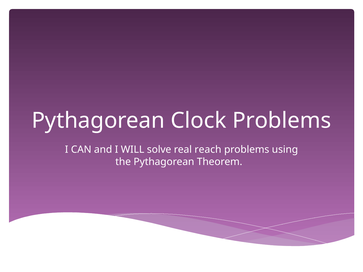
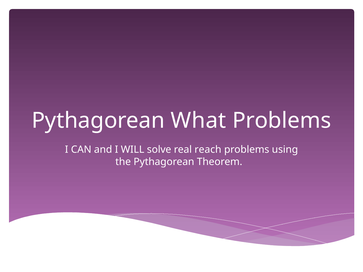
Clock: Clock -> What
